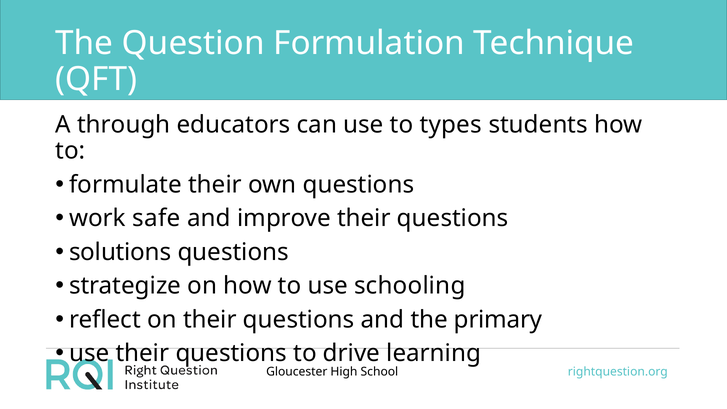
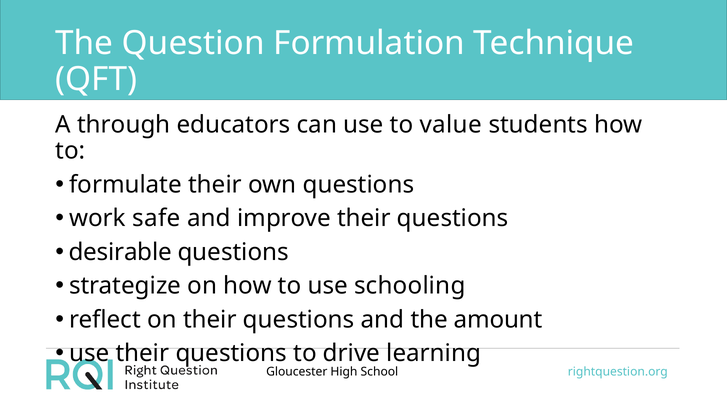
types: types -> value
solutions: solutions -> desirable
primary: primary -> amount
